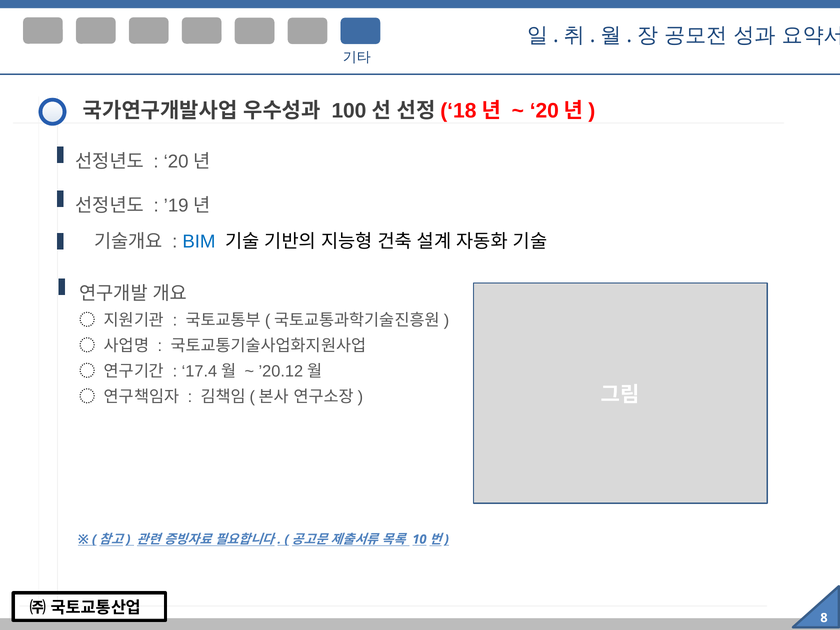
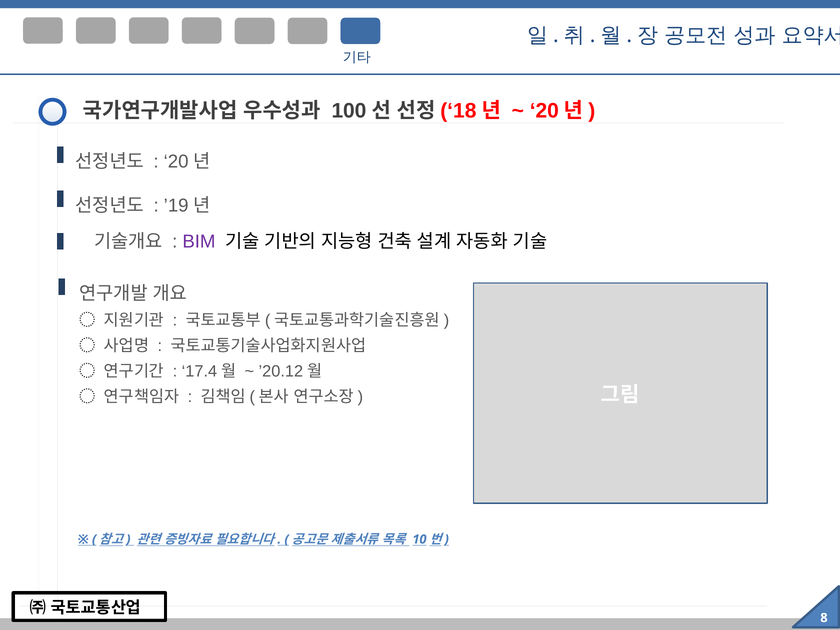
BIM colour: blue -> purple
